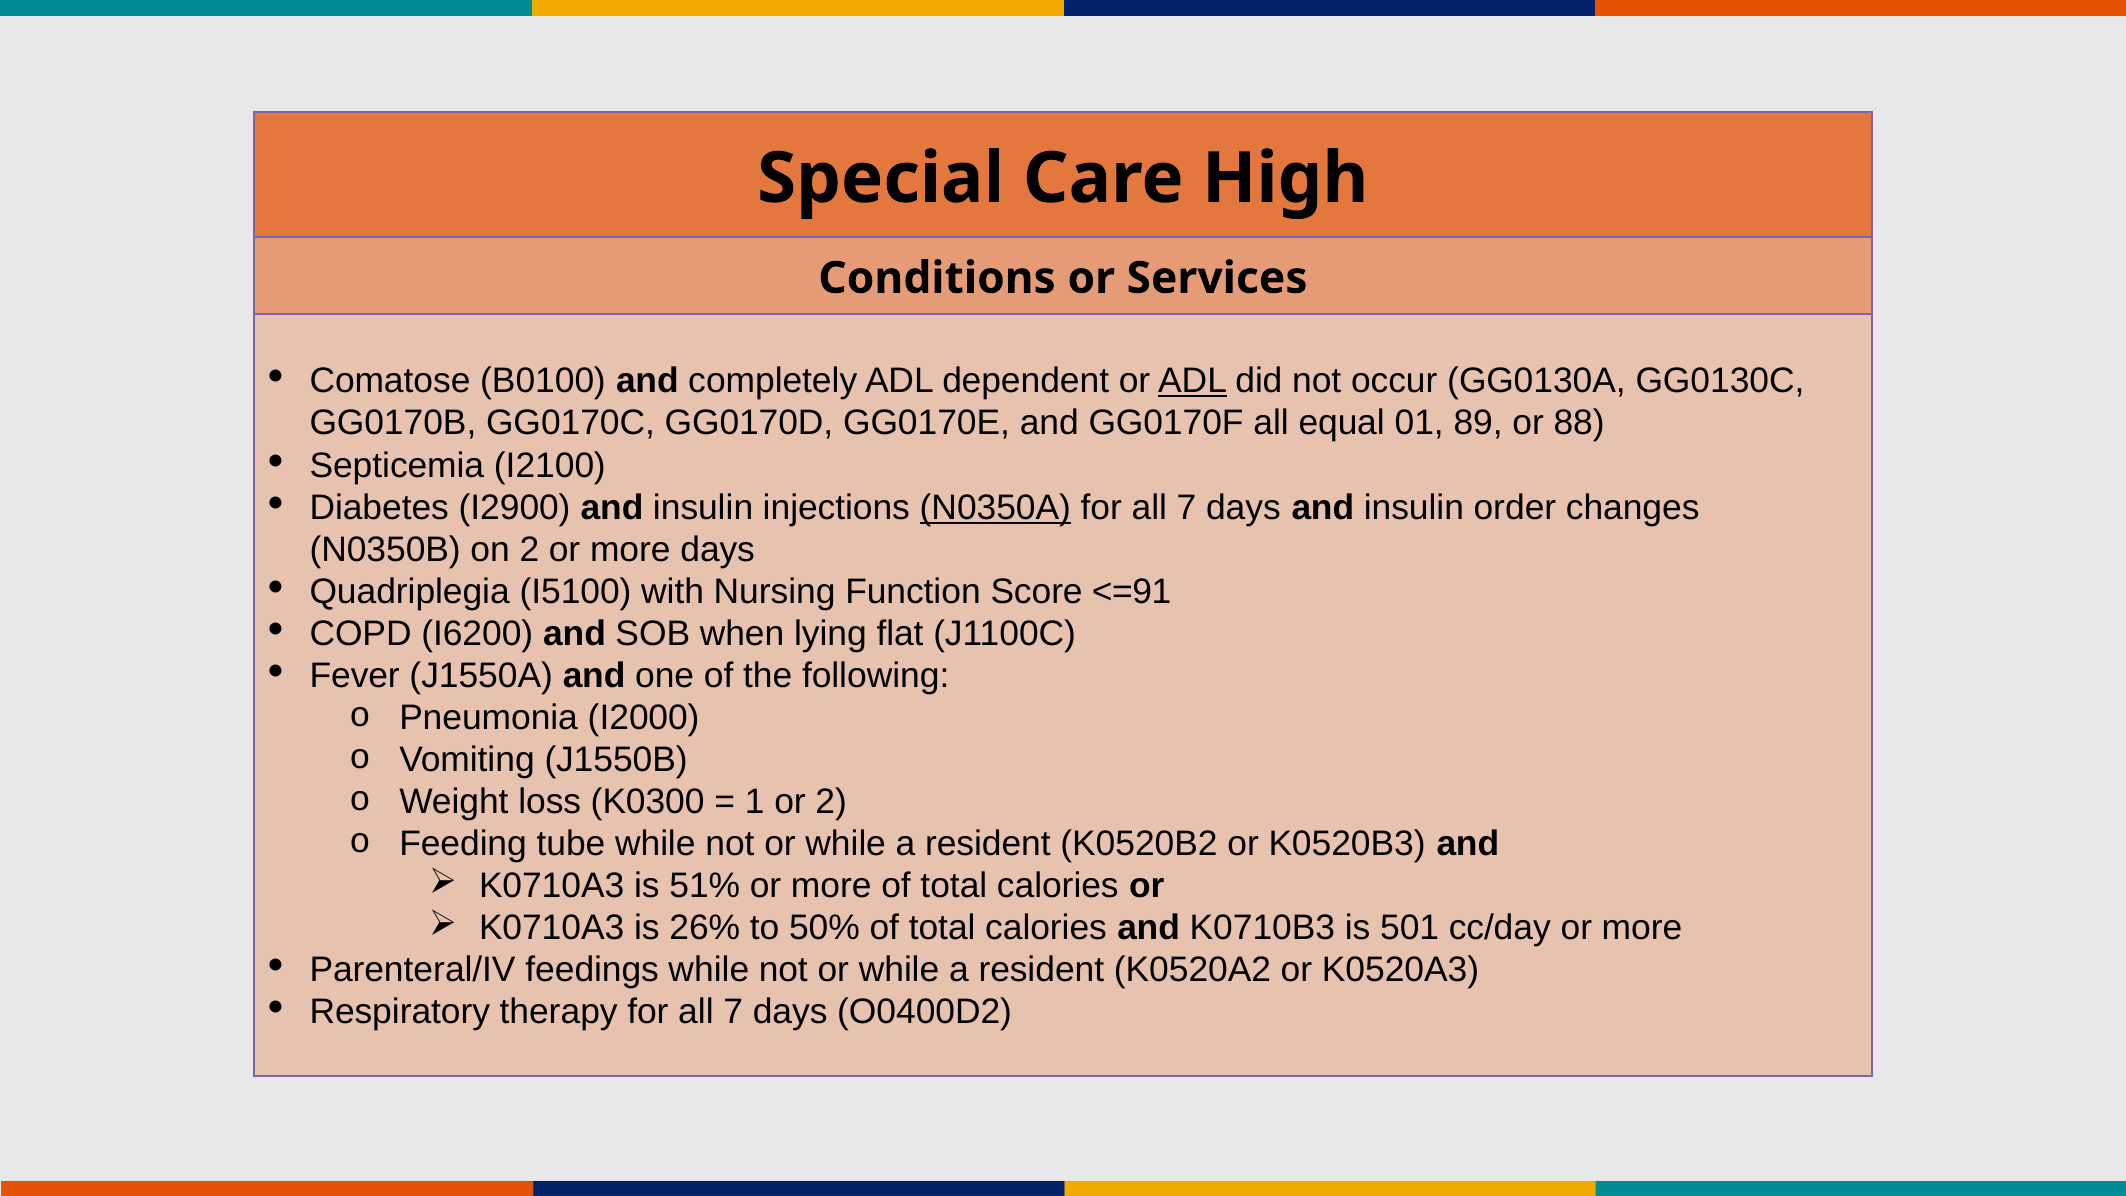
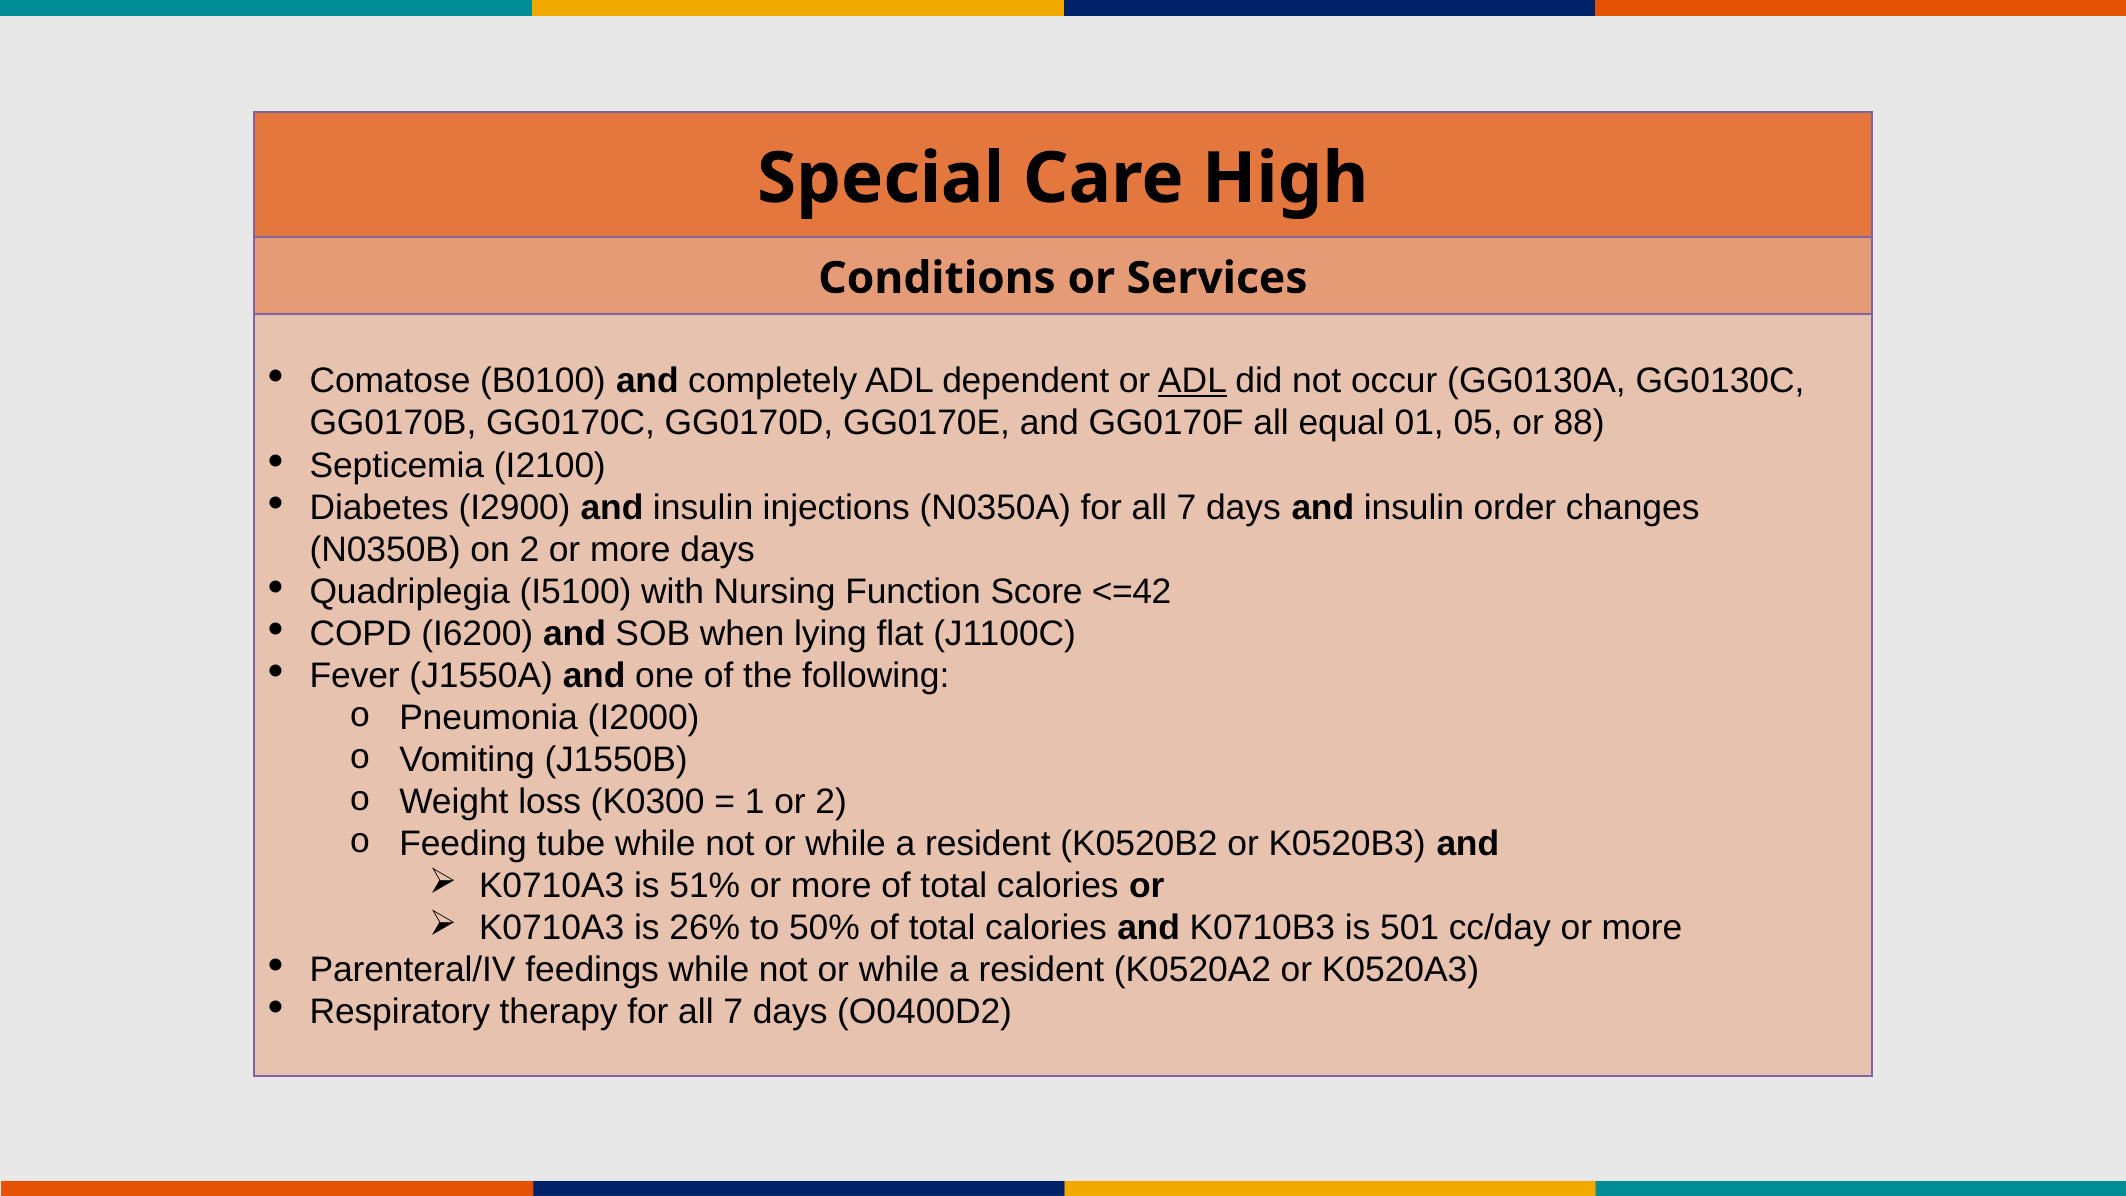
89: 89 -> 05
N0350A underline: present -> none
<=91: <=91 -> <=42
